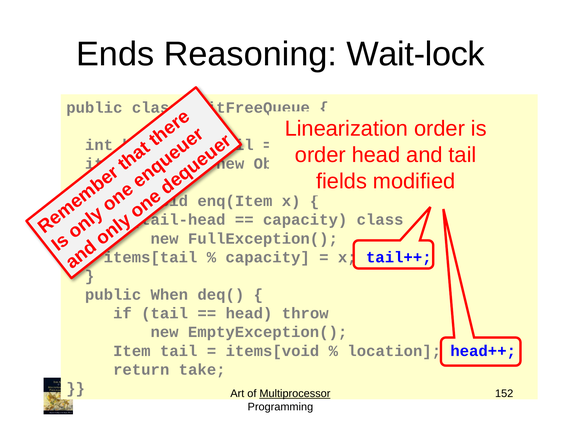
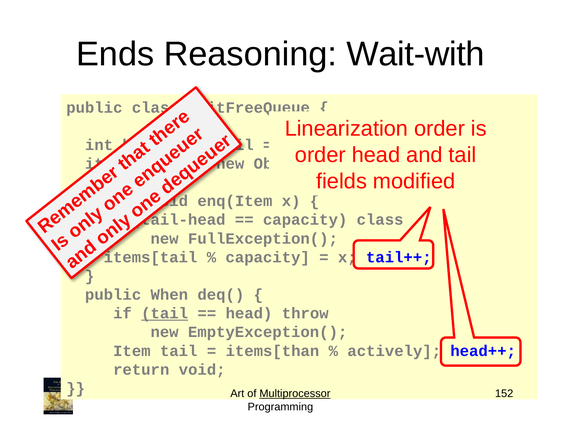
Wait-lock: Wait-lock -> Wait-with
tail at (165, 313) underline: none -> present
items[void: items[void -> items[than
location: location -> actively
return take: take -> void
